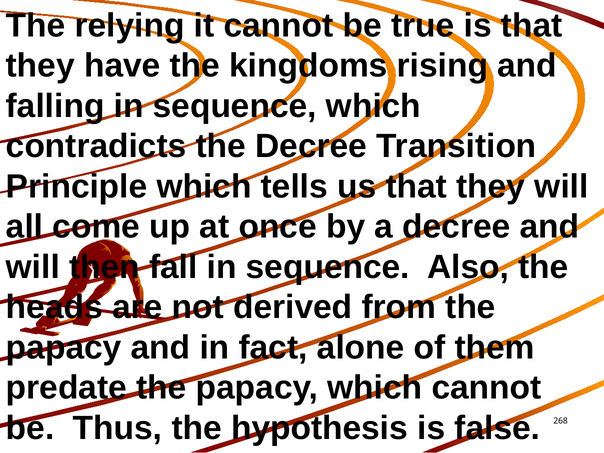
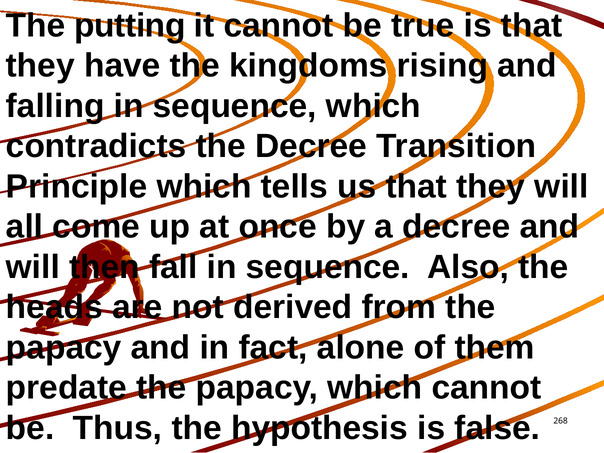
relying: relying -> putting
